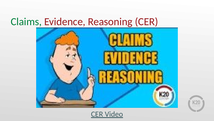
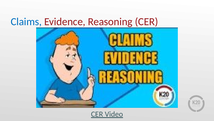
Claims colour: green -> blue
